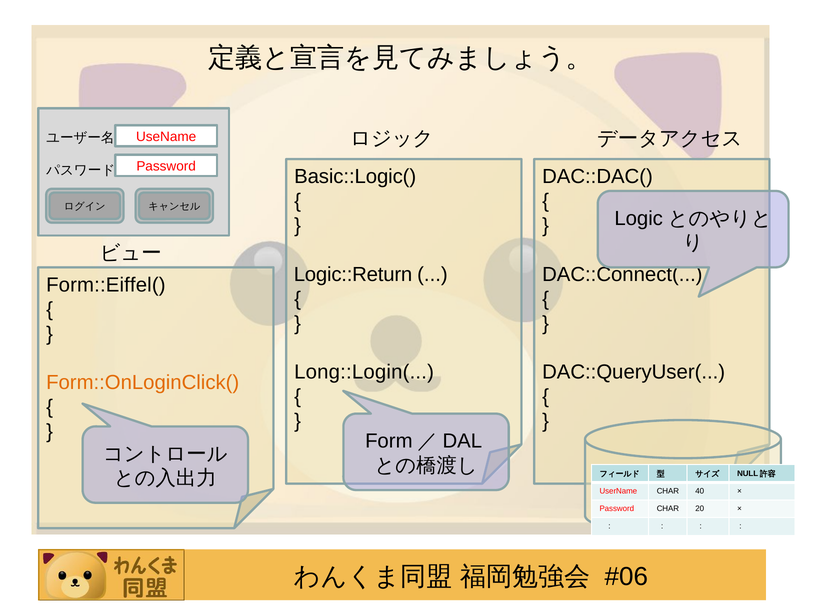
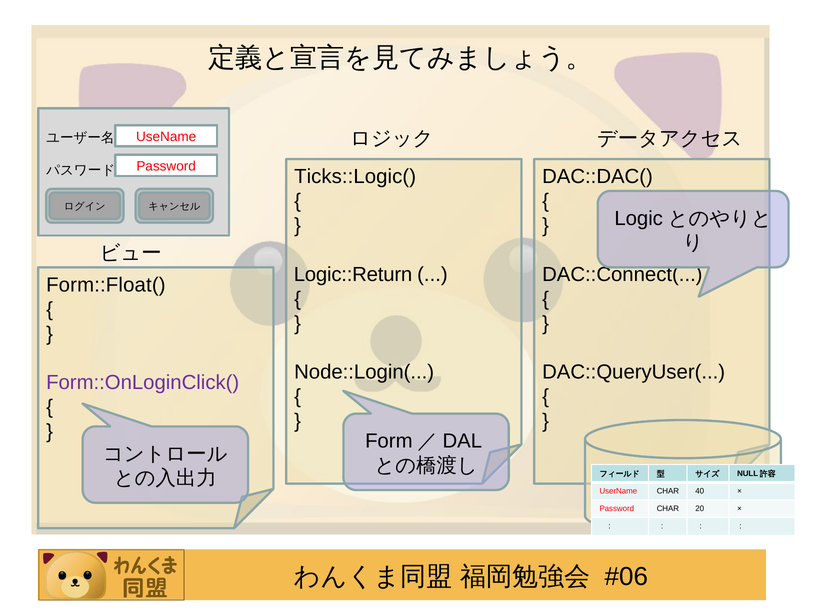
Basic::Logic(: Basic::Logic( -> Ticks::Logic(
Form::Eiffel(: Form::Eiffel( -> Form::Float(
Long::Login(: Long::Login( -> Node::Login(
Form::OnLoginClick( colour: orange -> purple
